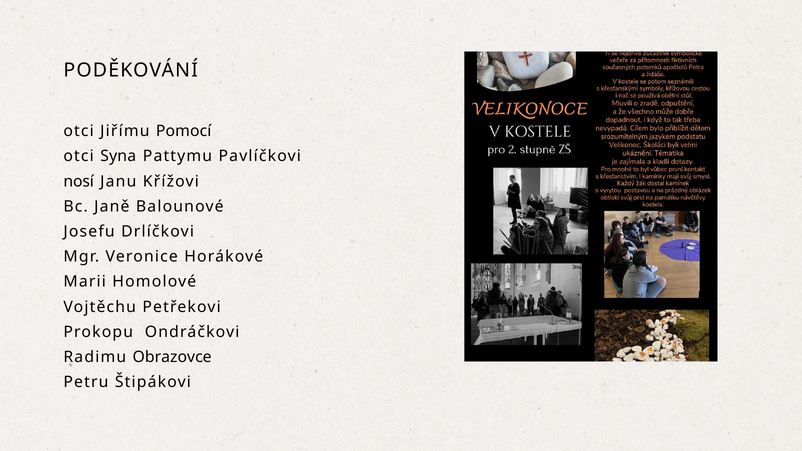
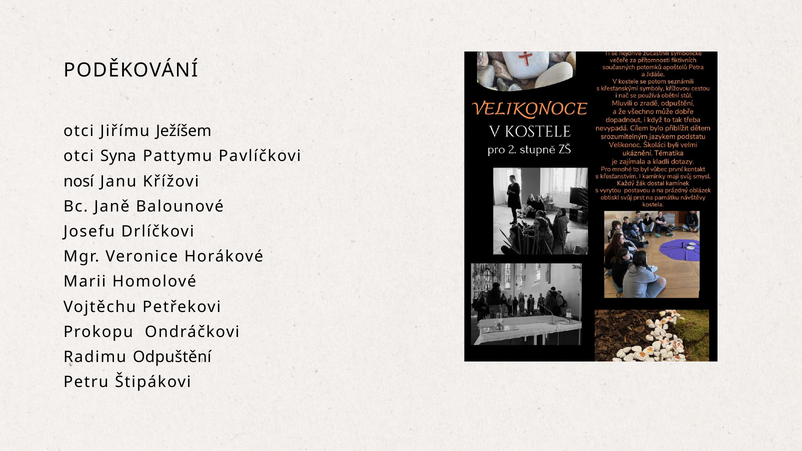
Pomocí: Pomocí -> Ježíšem
Obrazovce: Obrazovce -> Odpuštění
